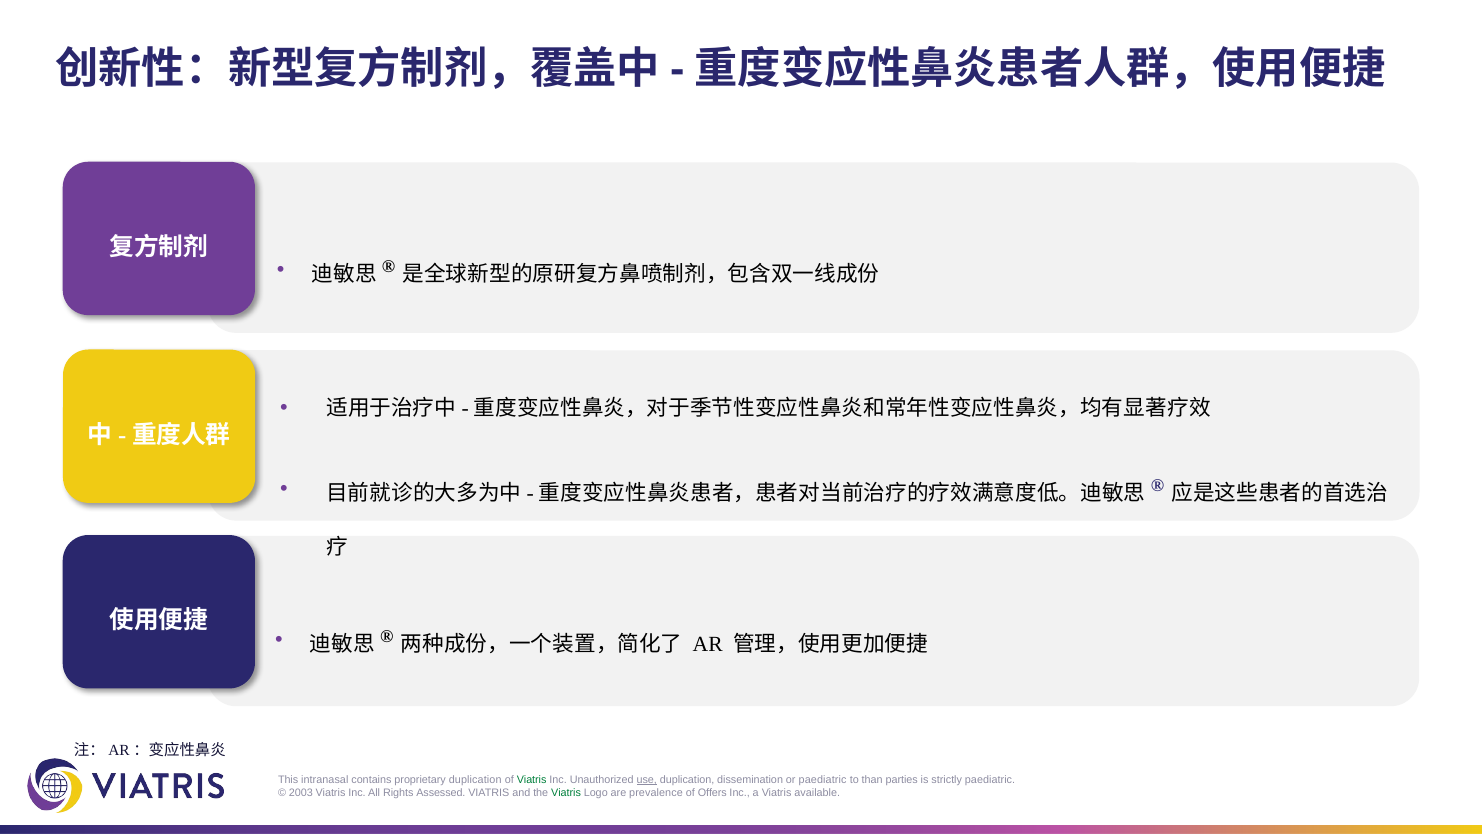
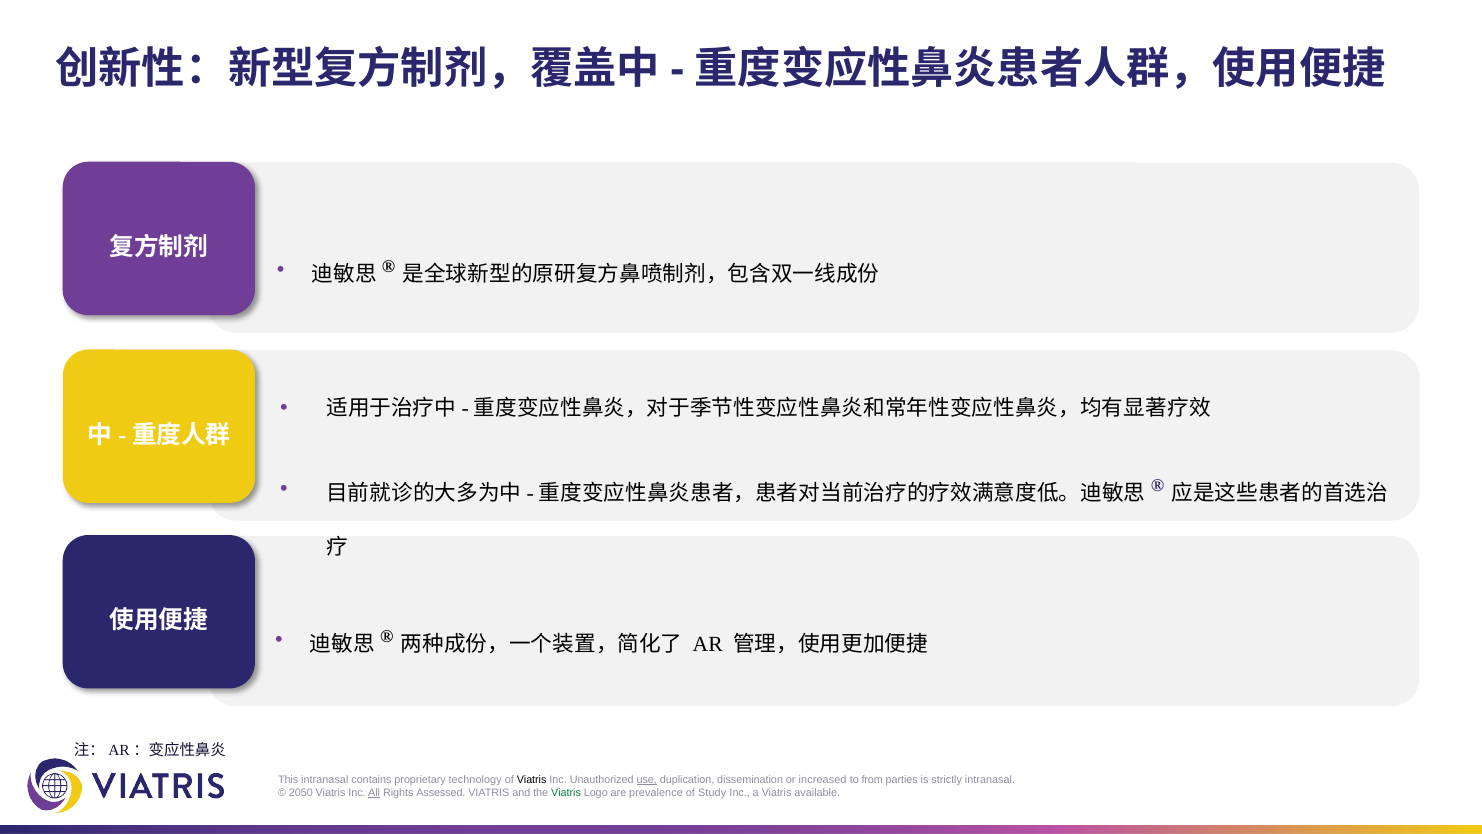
proprietary duplication: duplication -> technology
Viatris at (532, 780) colour: green -> black
or paediatric: paediatric -> increased
than: than -> from
strictly paediatric: paediatric -> intranasal
2003: 2003 -> 2050
All underline: none -> present
Offers: Offers -> Study
